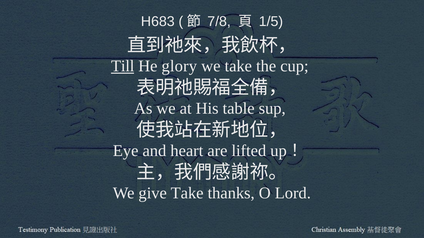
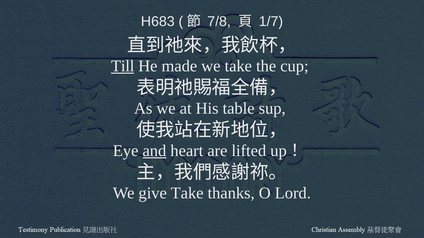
1/5: 1/5 -> 1/7
glory: glory -> made
and underline: none -> present
